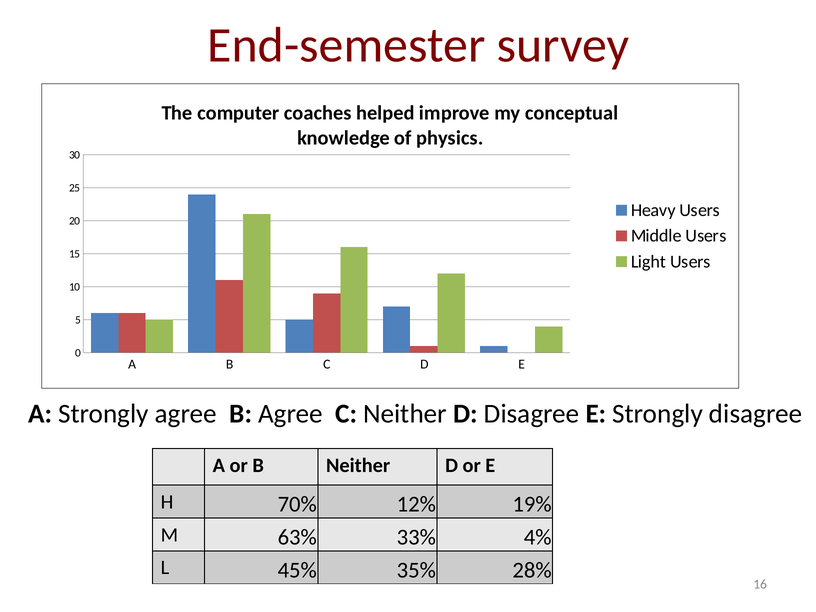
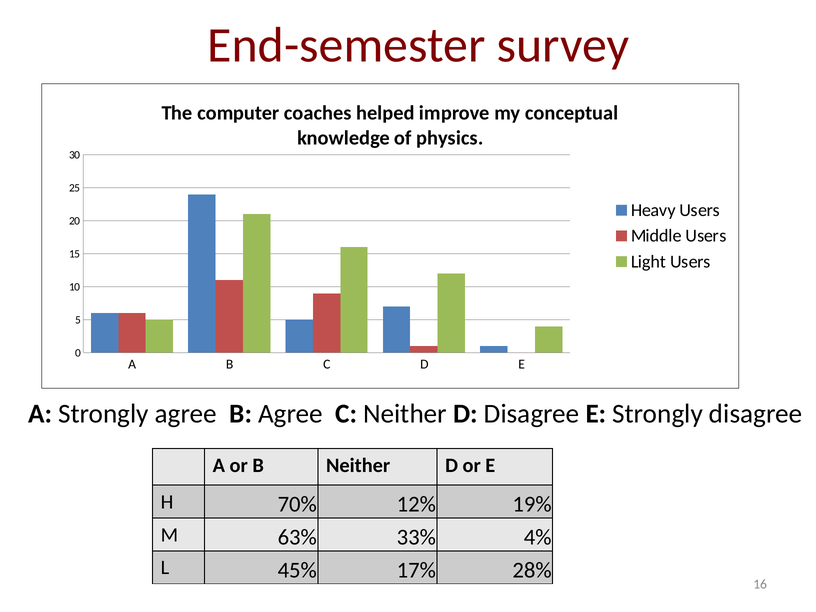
35%: 35% -> 17%
